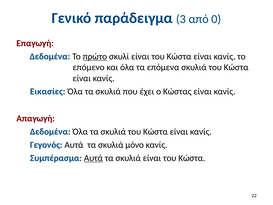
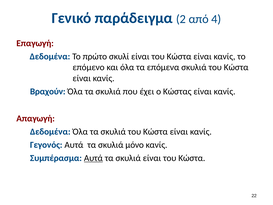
3: 3 -> 2
0: 0 -> 4
πρώτο underline: present -> none
Εικασίες: Εικασίες -> Βραχούν
